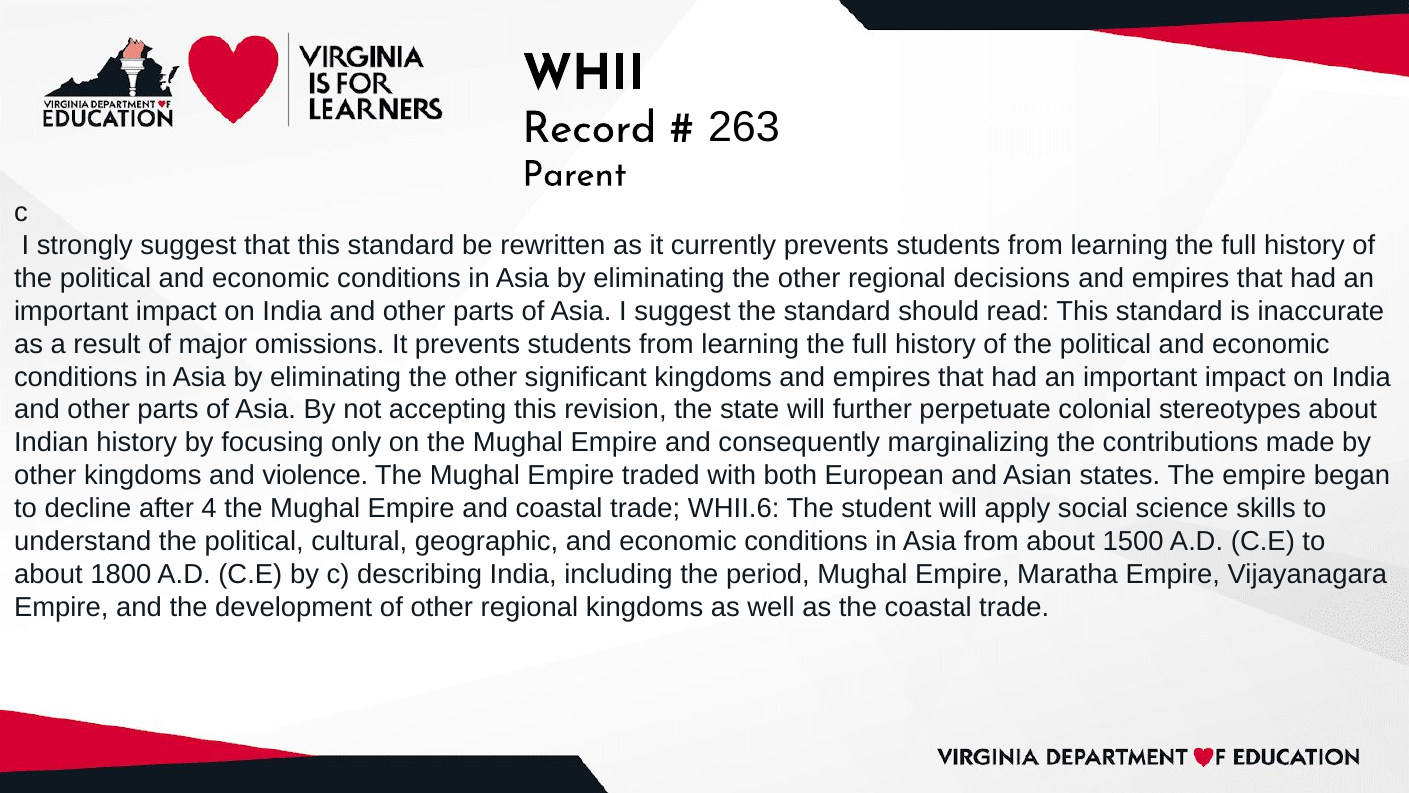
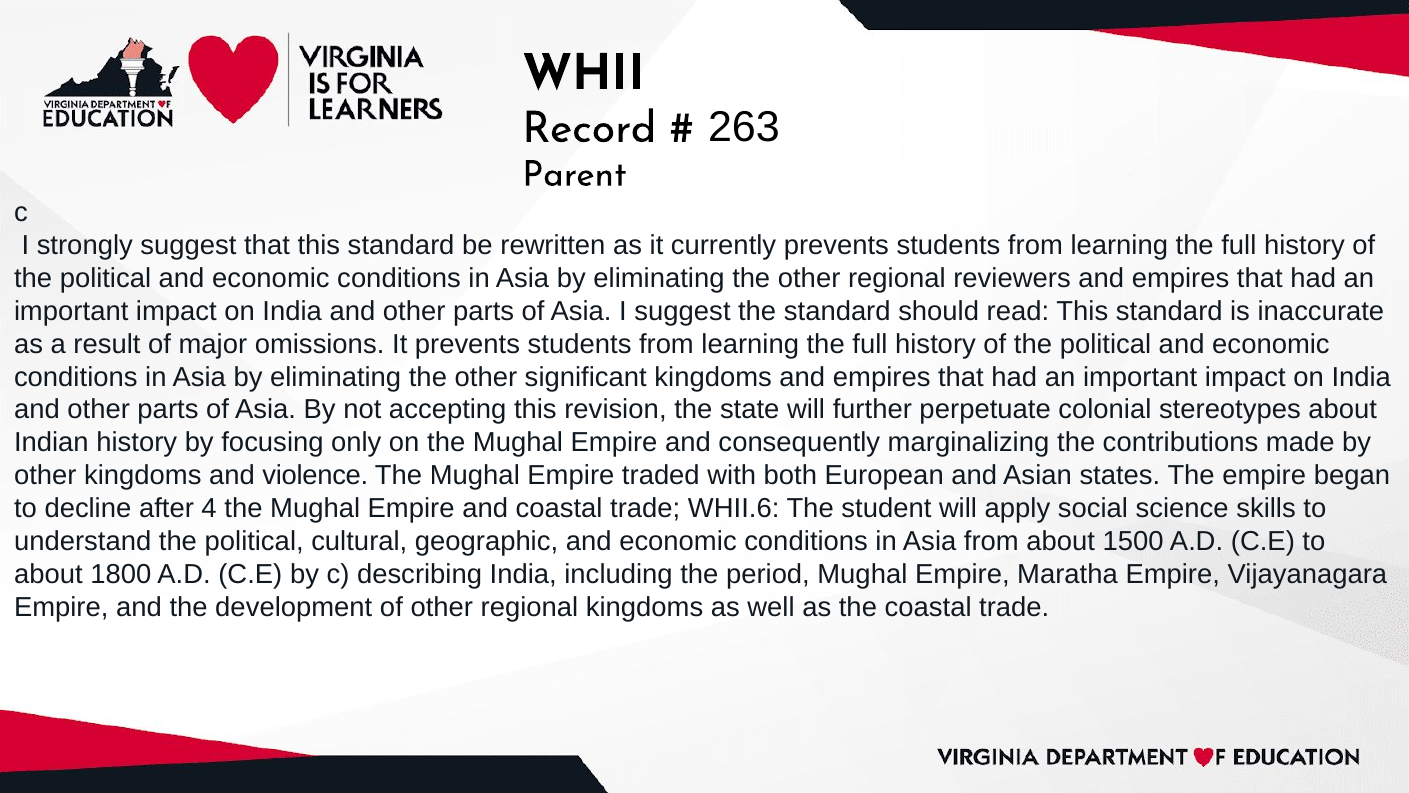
decisions: decisions -> reviewers
